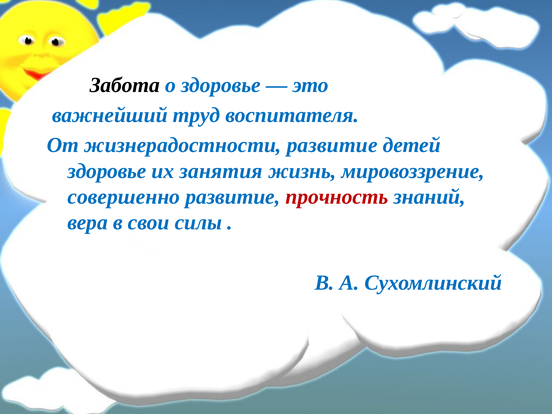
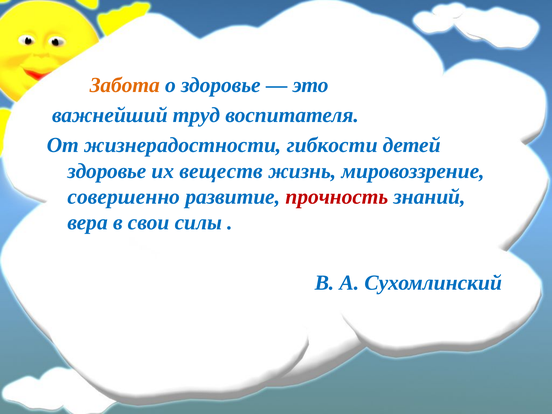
Забота colour: black -> orange
жизнерадостности развитие: развитие -> гибкости
занятия: занятия -> веществ
